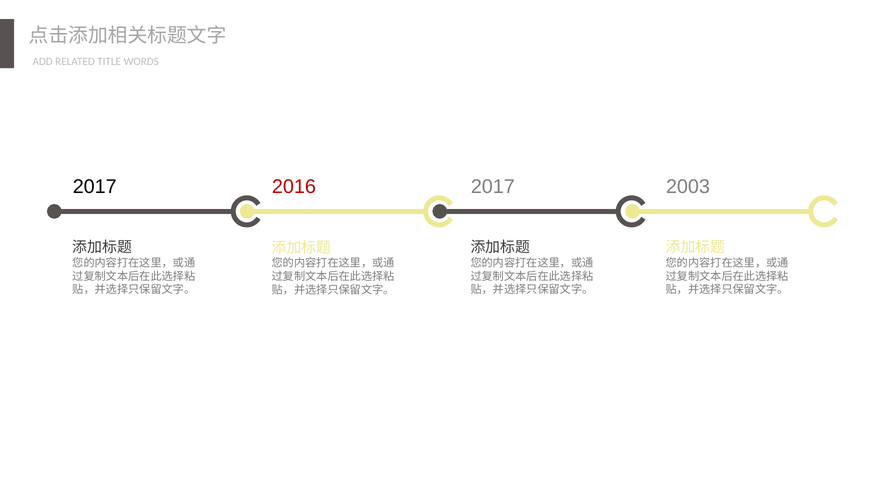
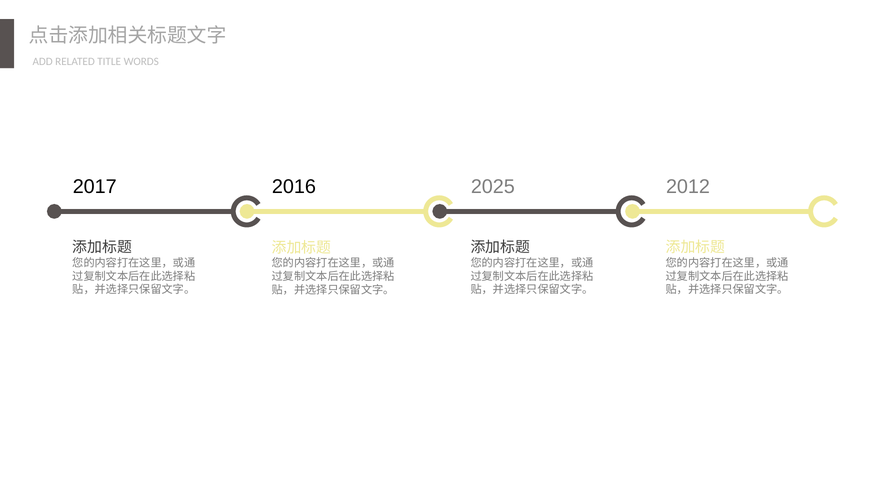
2017 at (493, 187): 2017 -> 2025
2003: 2003 -> 2012
2016 colour: red -> black
